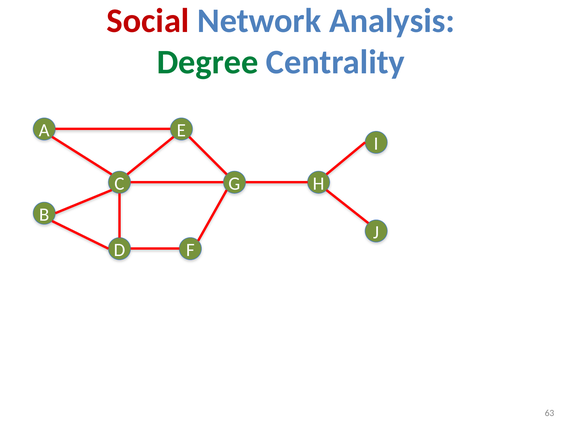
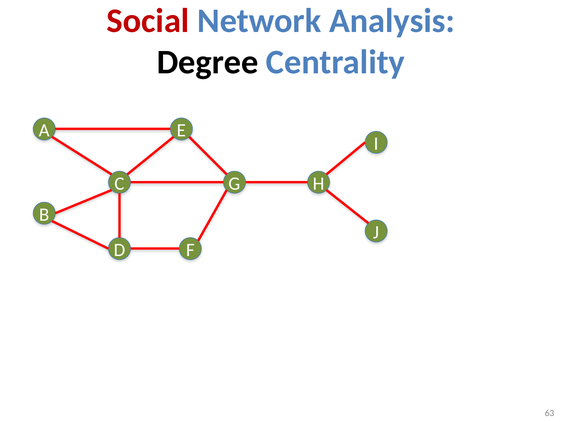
Degree colour: green -> black
